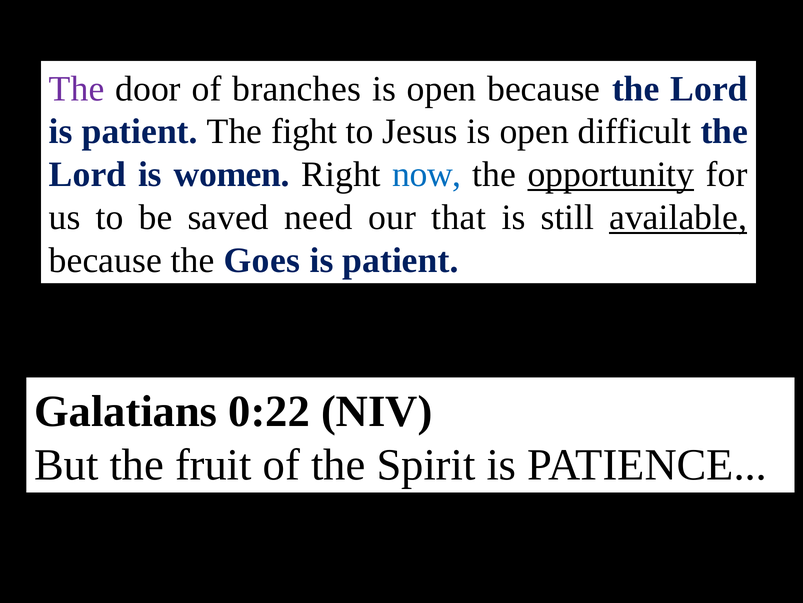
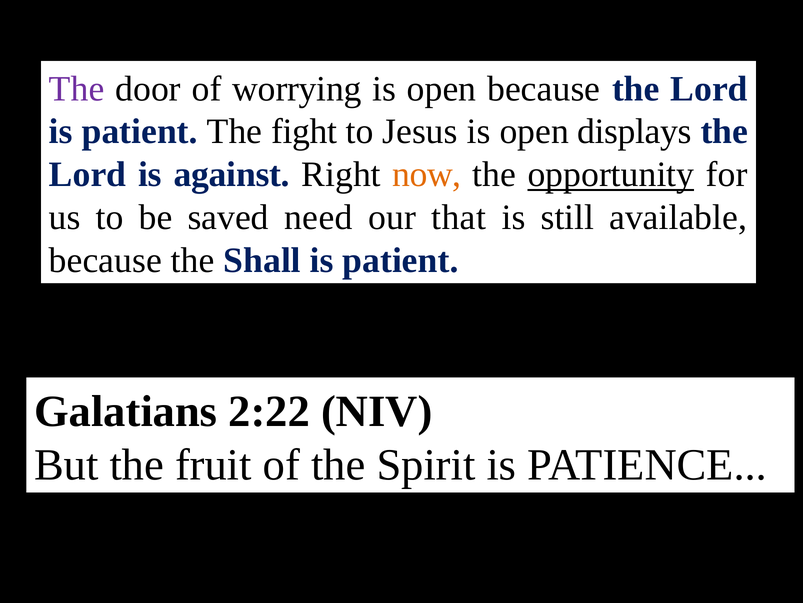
branches: branches -> worrying
difficult: difficult -> displays
women: women -> against
now colour: blue -> orange
available underline: present -> none
Goes: Goes -> Shall
0:22: 0:22 -> 2:22
